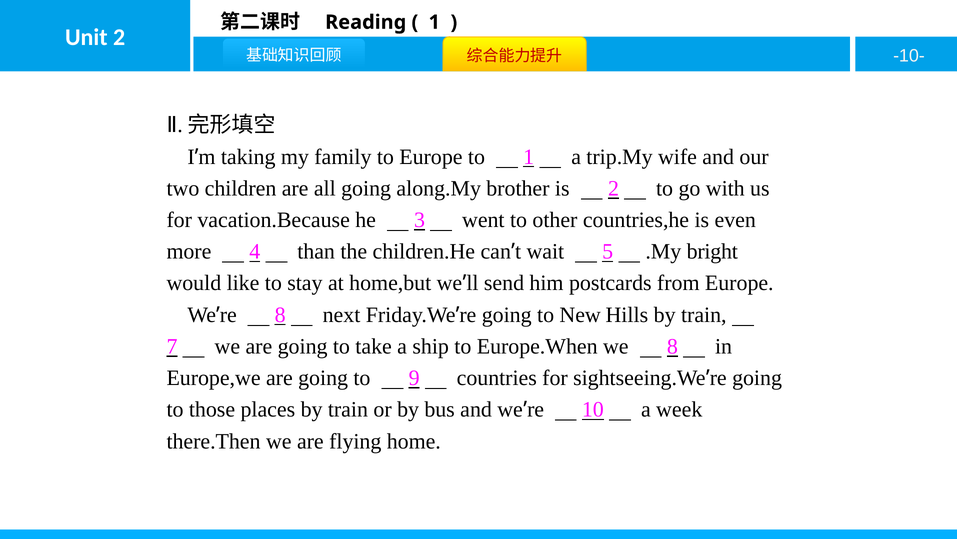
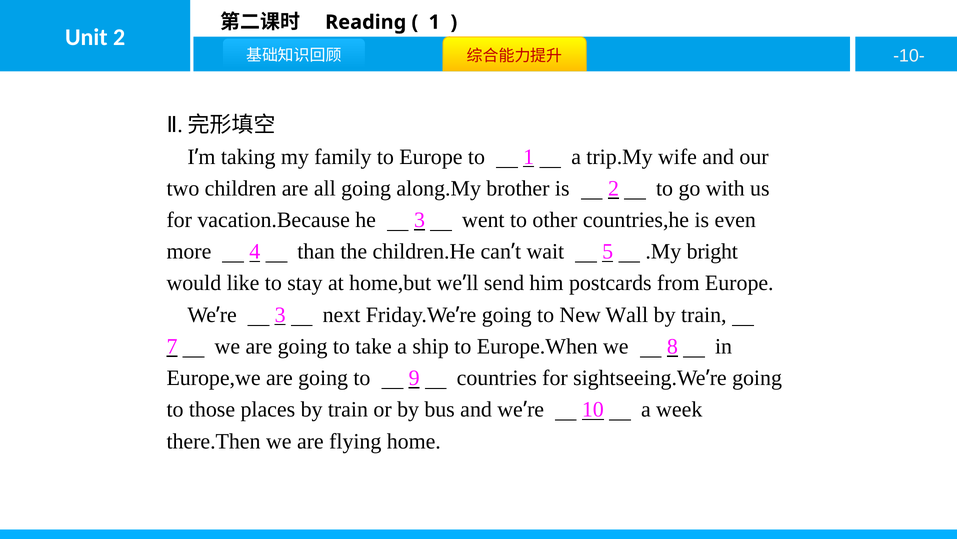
8 at (280, 314): 8 -> 3
Hills: Hills -> Wall
